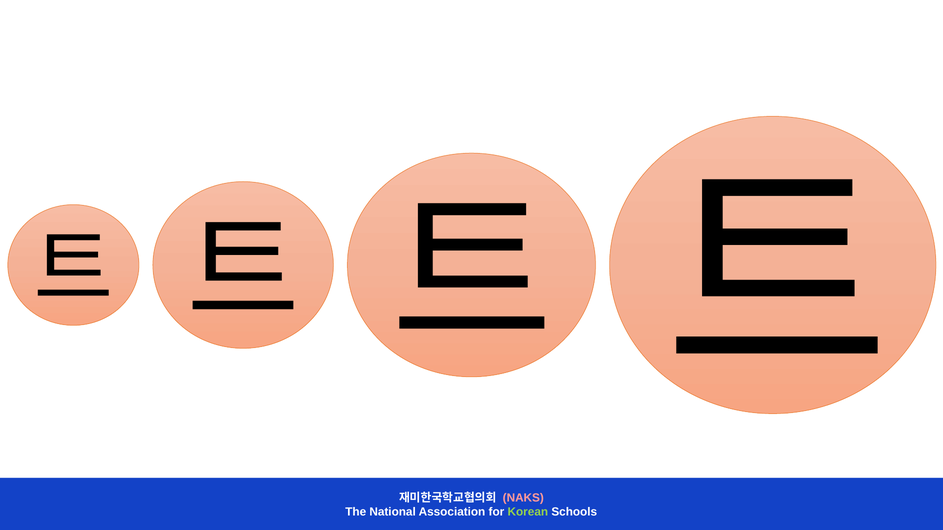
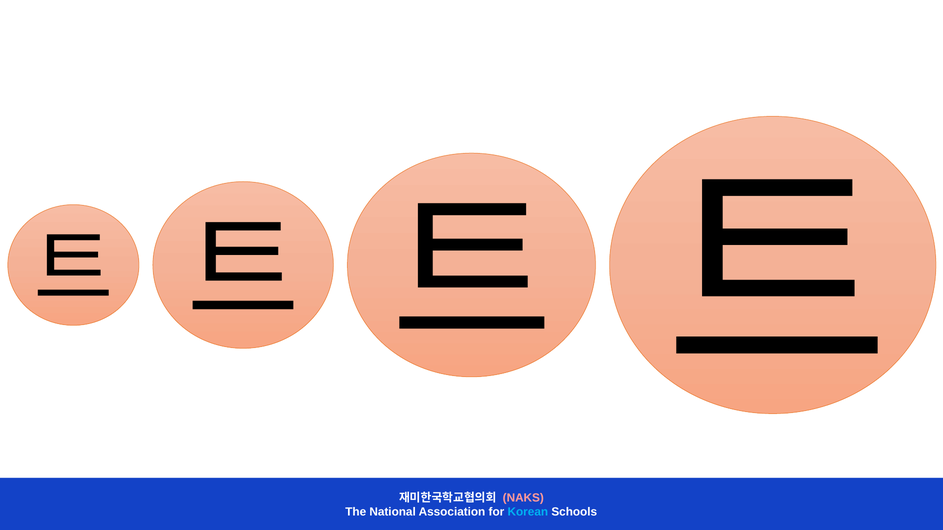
Korean colour: light green -> light blue
